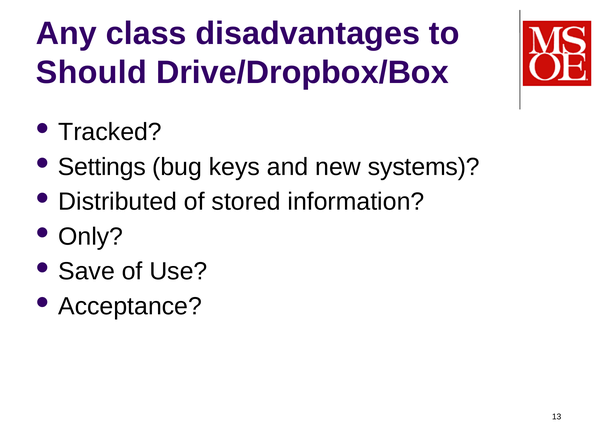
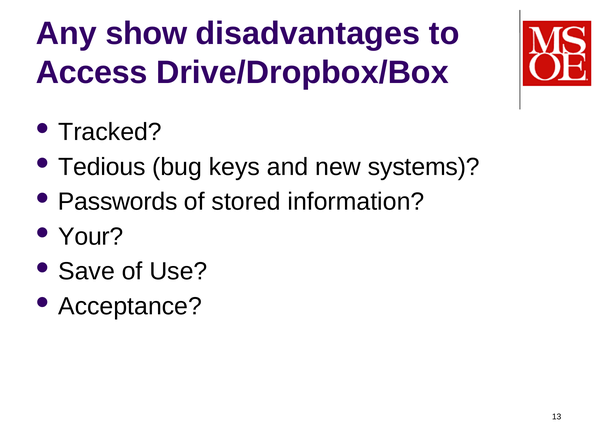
class: class -> show
Should: Should -> Access
Settings: Settings -> Tedious
Distributed: Distributed -> Passwords
Only: Only -> Your
